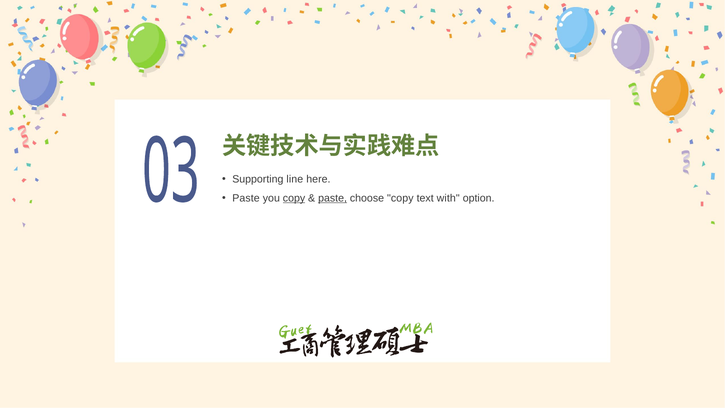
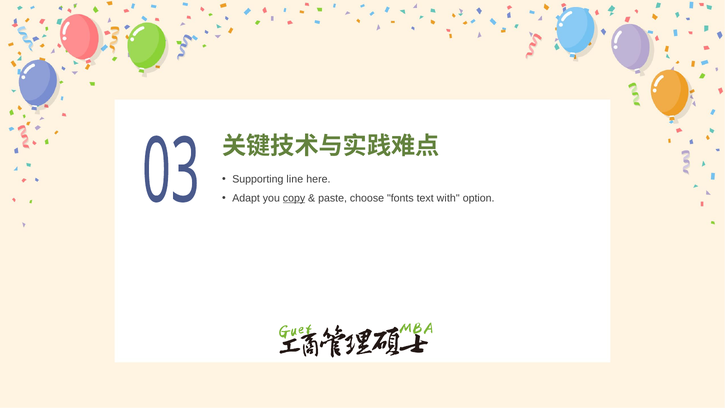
Paste at (246, 198): Paste -> Adapt
paste at (333, 198) underline: present -> none
choose copy: copy -> fonts
